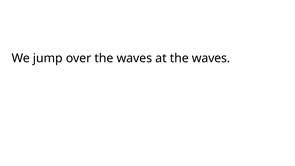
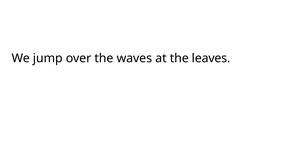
at the waves: waves -> leaves
